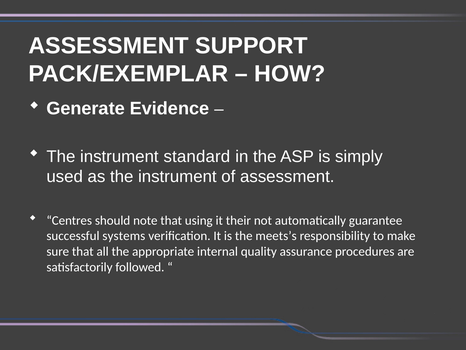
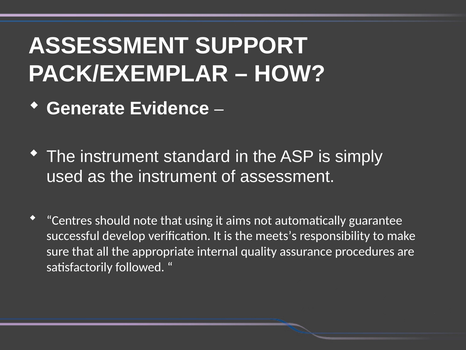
their: their -> aims
systems: systems -> develop
